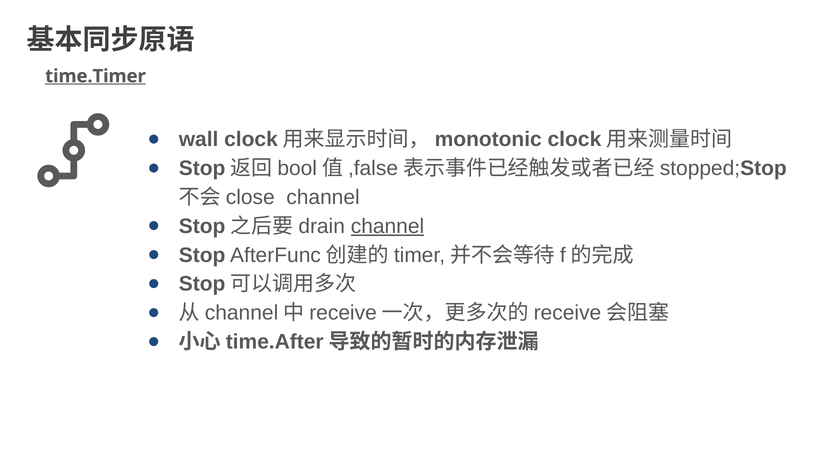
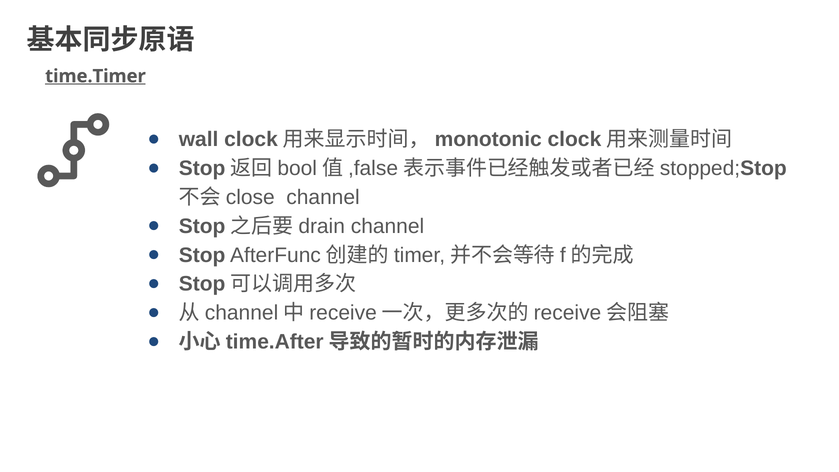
channel at (388, 226) underline: present -> none
